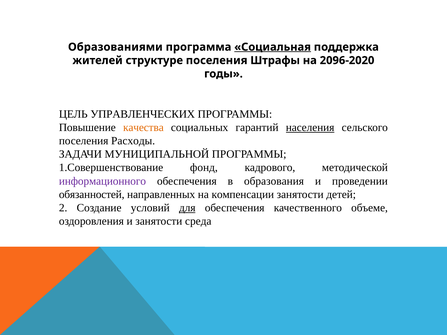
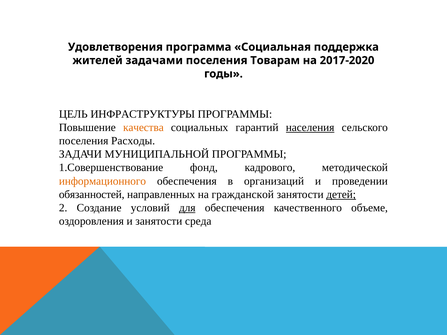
Образованиями: Образованиями -> Удовлетворения
Социальная underline: present -> none
структуре: структуре -> задачами
Штрафы: Штрафы -> Товарам
2096-2020: 2096-2020 -> 2017-2020
УПРАВЛЕНЧЕСКИХ: УПРАВЛЕНЧЕСКИХ -> ИНФРАСТРУКТУРЫ
информационного colour: purple -> orange
образования: образования -> организаций
компенсации: компенсации -> гражданской
детей underline: none -> present
